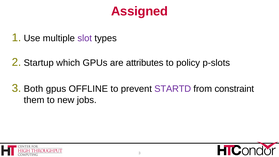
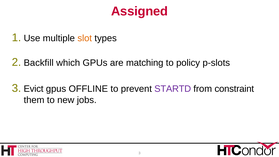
slot colour: purple -> orange
Startup: Startup -> Backfill
attributes: attributes -> matching
Both: Both -> Evict
